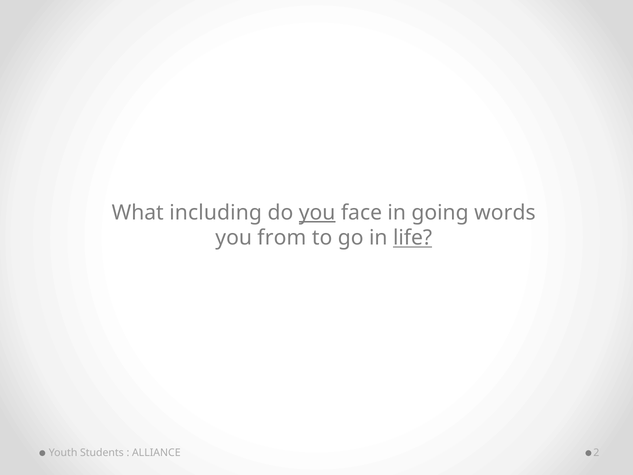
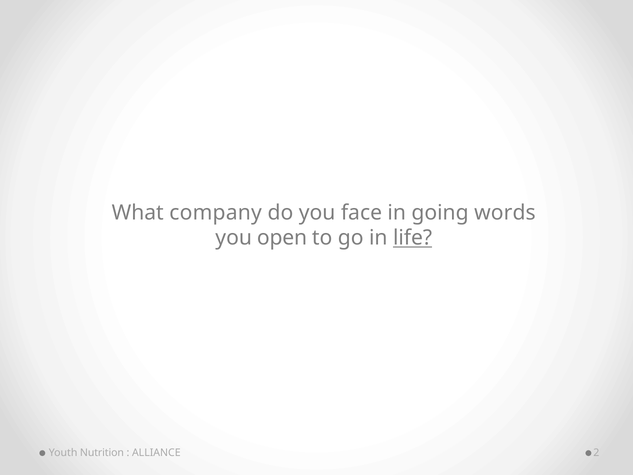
including: including -> company
you at (317, 212) underline: present -> none
from: from -> open
Students: Students -> Nutrition
